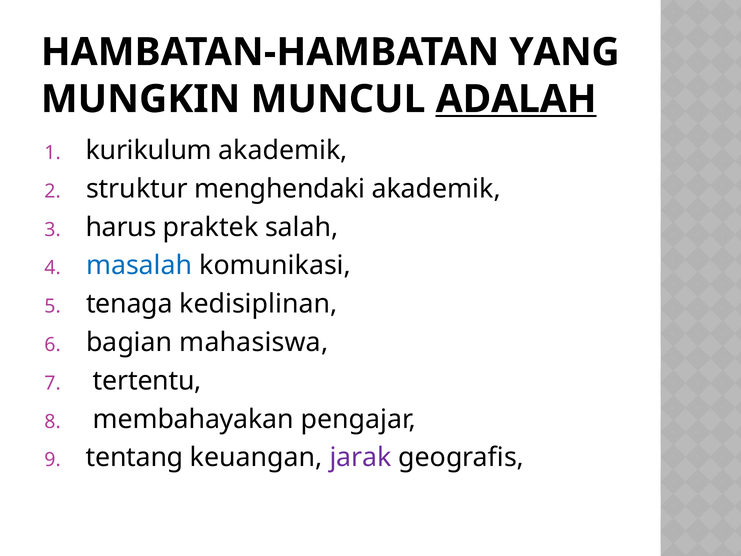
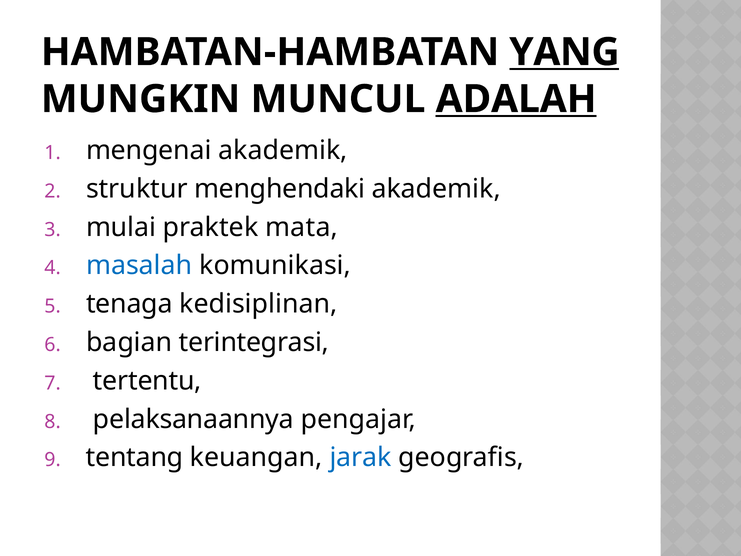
YANG underline: none -> present
kurikulum: kurikulum -> mengenai
harus: harus -> mulai
salah: salah -> mata
mahasiswa: mahasiswa -> terintegrasi
membahayakan: membahayakan -> pelaksanaannya
jarak colour: purple -> blue
